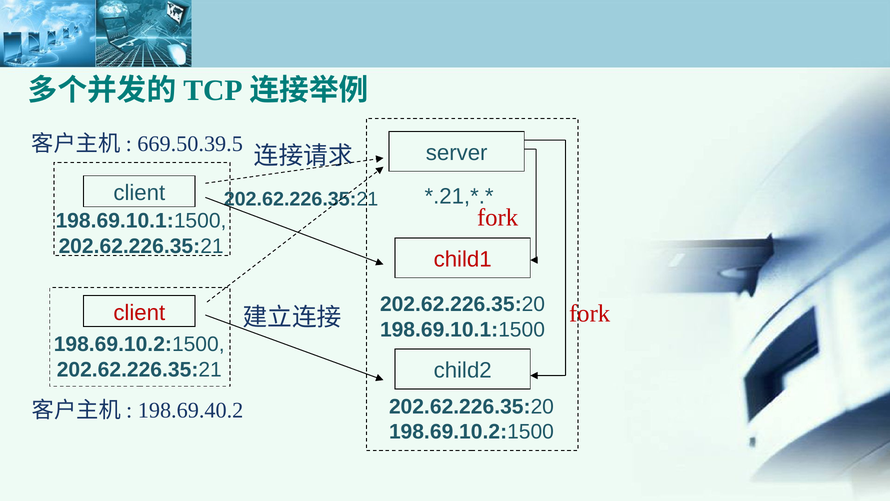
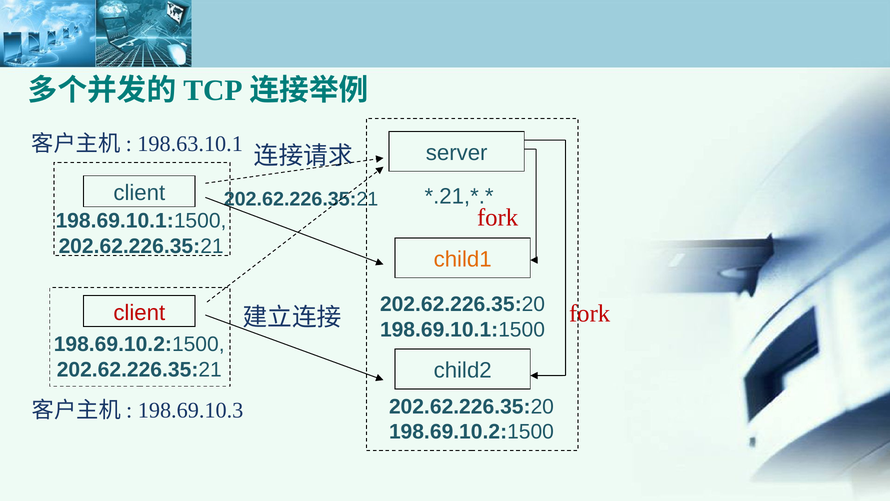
669.50.39.5: 669.50.39.5 -> 198.63.10.1
child1 colour: red -> orange
198.69.40.2: 198.69.40.2 -> 198.69.10.3
